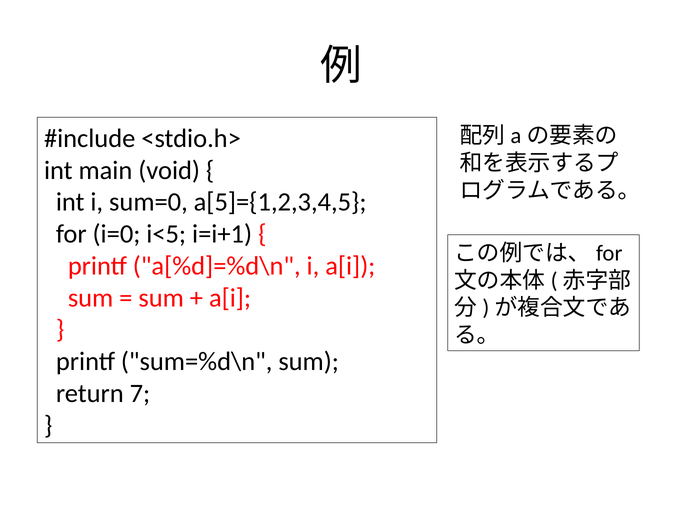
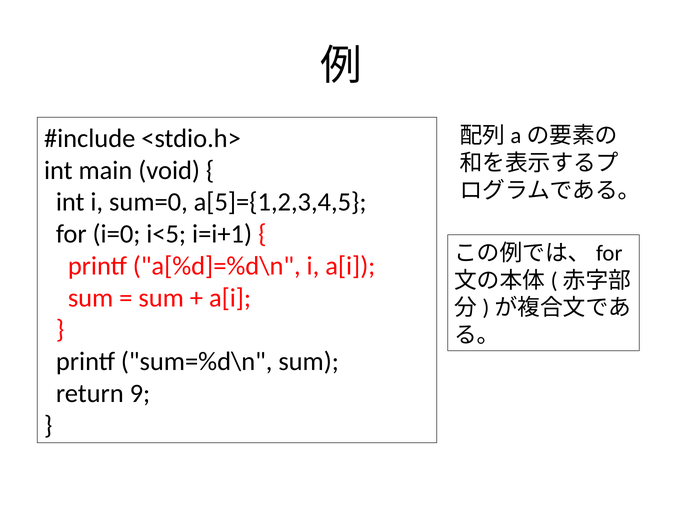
7: 7 -> 9
